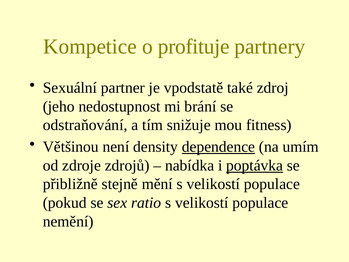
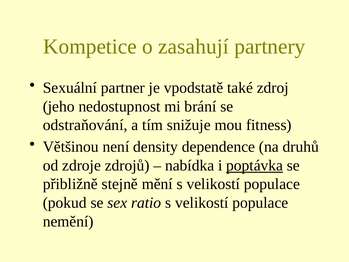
profituje: profituje -> zasahují
dependence underline: present -> none
umím: umím -> druhů
